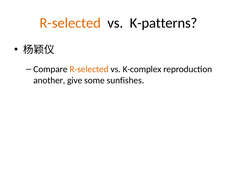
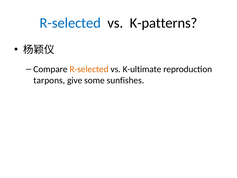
R-selected at (70, 23) colour: orange -> blue
K-complex: K-complex -> K-ultimate
another: another -> tarpons
